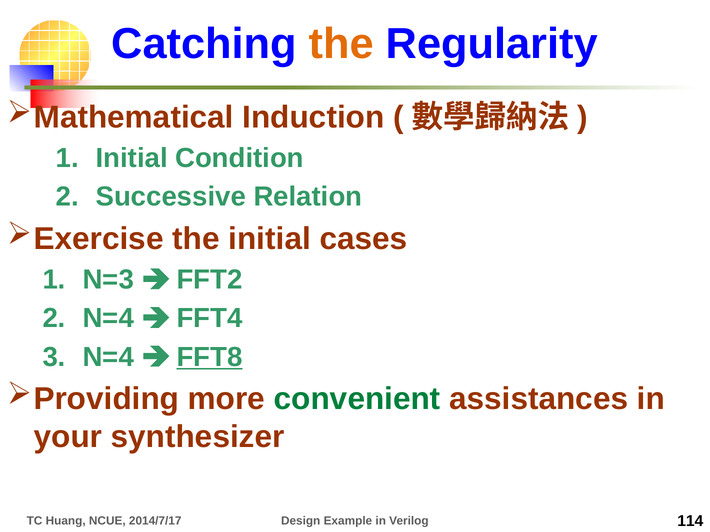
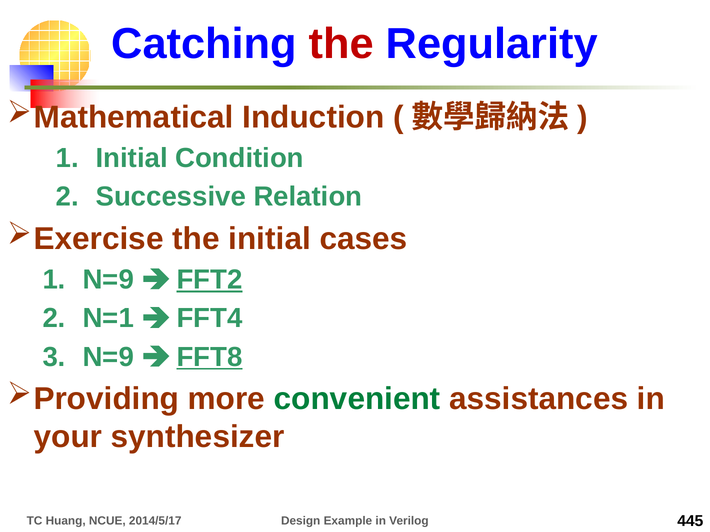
the at (341, 44) colour: orange -> red
N=3 at (108, 280): N=3 -> N=9
FFT2 underline: none -> present
N=4 at (108, 319): N=4 -> N=1
N=4 at (108, 357): N=4 -> N=9
2014/7/17: 2014/7/17 -> 2014/5/17
114: 114 -> 445
